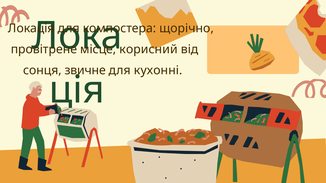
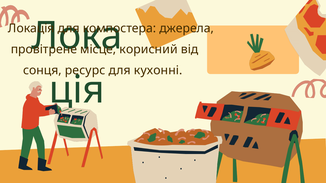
щорічно: щорічно -> джерела
звичне: звичне -> ресурс
